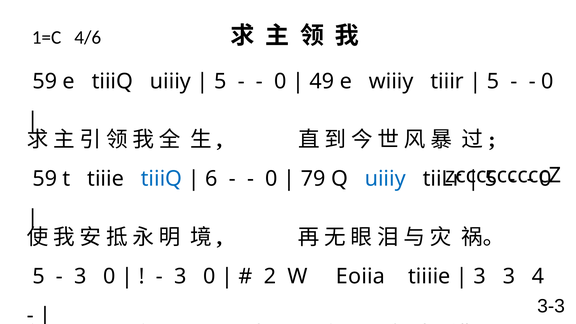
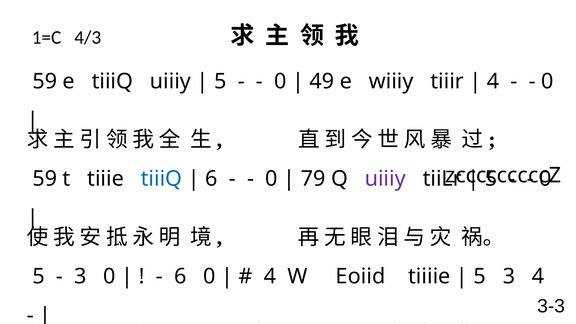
4/6: 4/6 -> 4/3
5 at (493, 81): 5 -> 4
uiiiy at (385, 179) colour: blue -> purple
3 at (180, 276): 3 -> 6
2 at (270, 276): 2 -> 4
Eoiia: Eoiia -> Eoiid
3 at (480, 276): 3 -> 5
